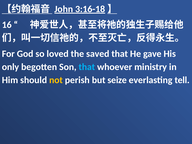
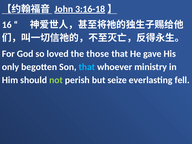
saved: saved -> those
not colour: yellow -> light green
tell: tell -> fell
